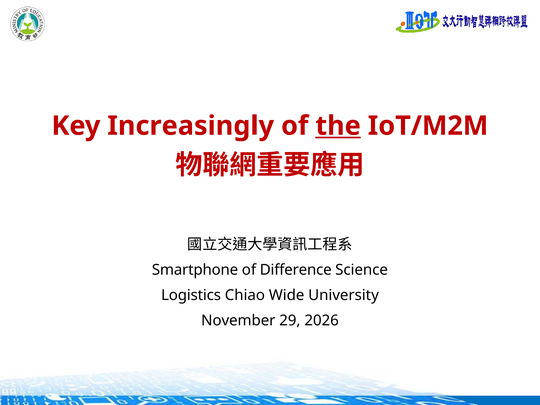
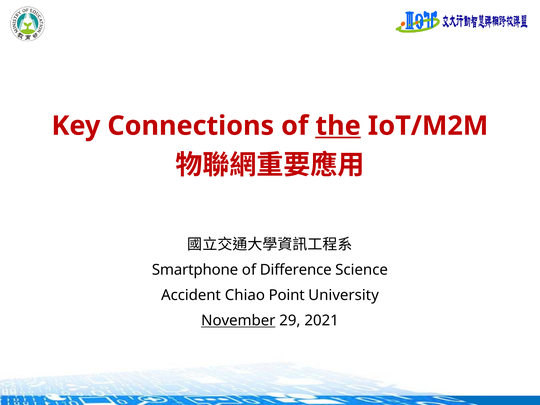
Increasingly: Increasingly -> Connections
Logistics: Logistics -> Accident
Wide: Wide -> Point
November underline: none -> present
2026: 2026 -> 2021
